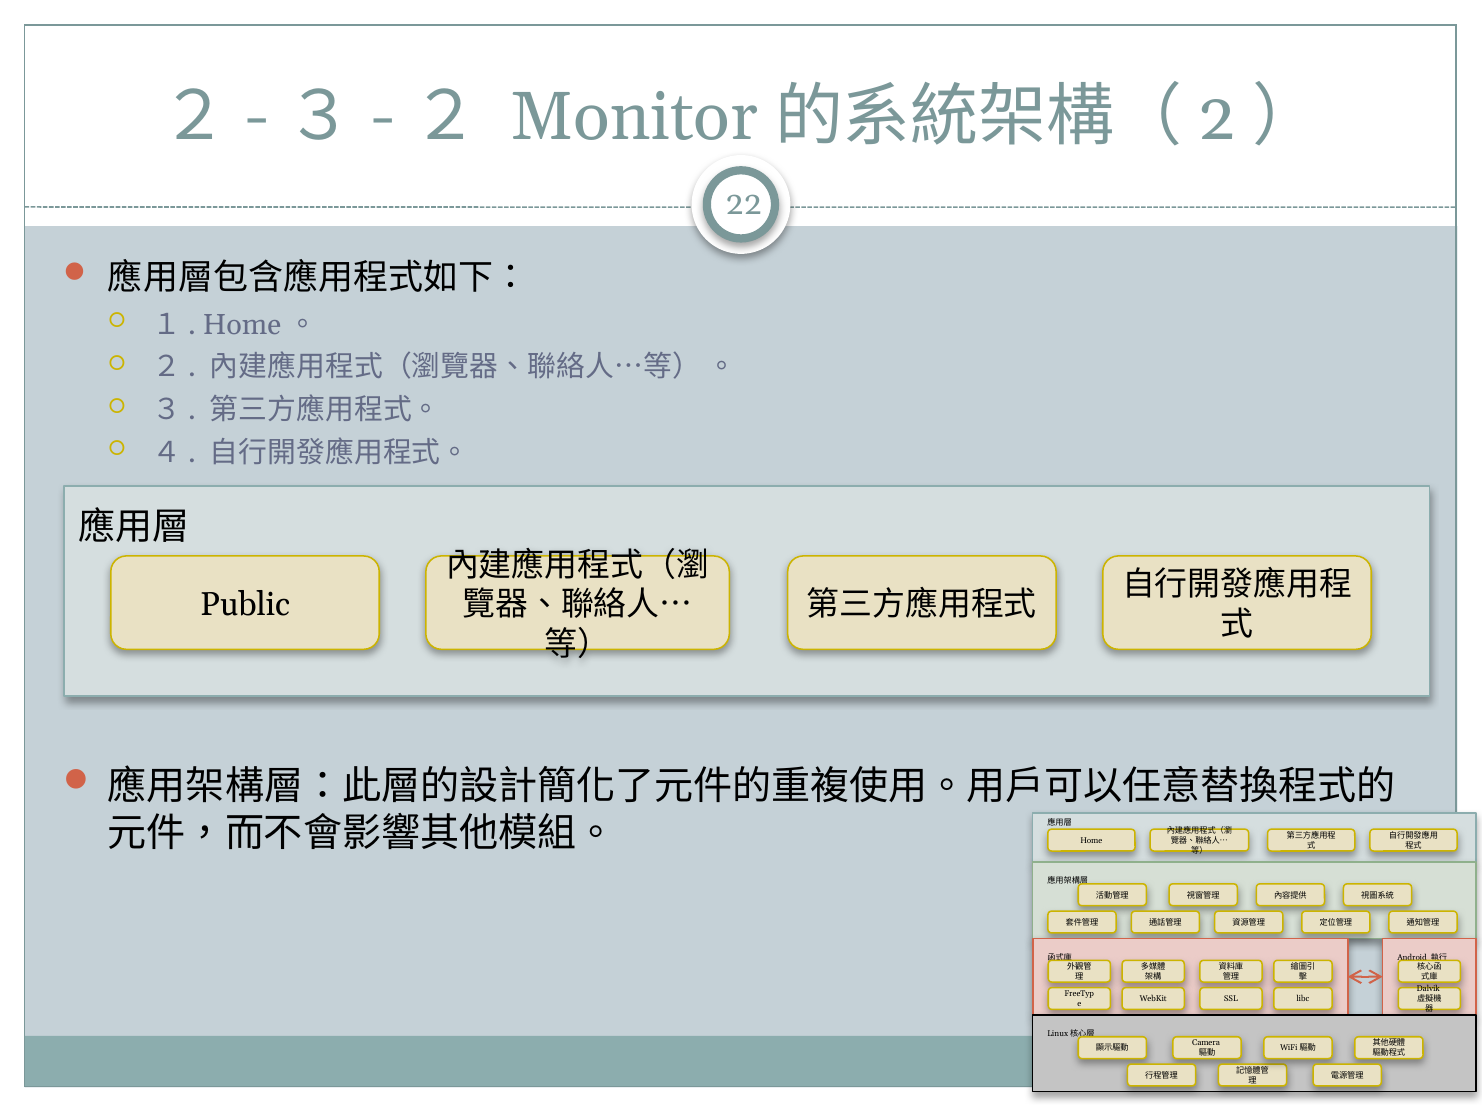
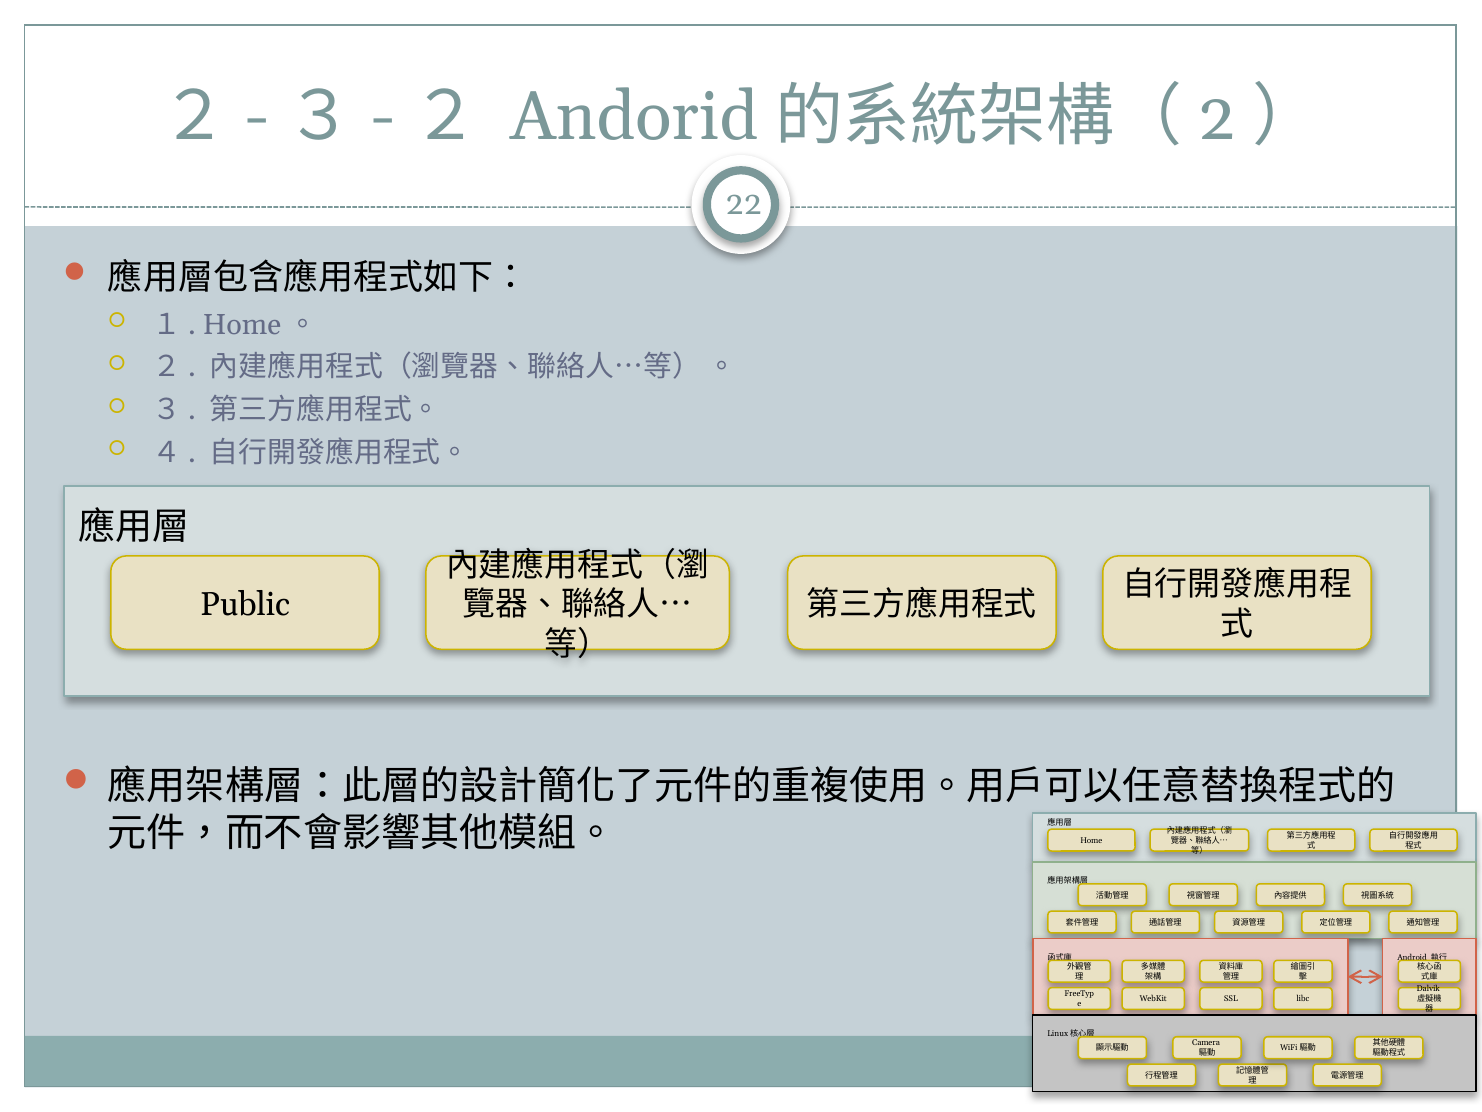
Monitor: Monitor -> Andorid
